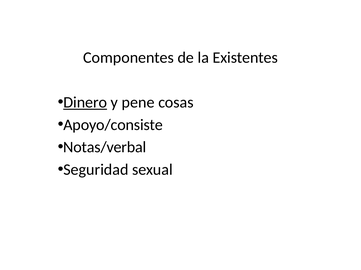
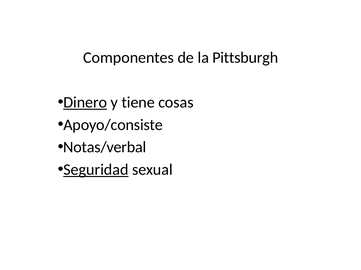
Existentes: Existentes -> Pittsburgh
pene: pene -> tiene
Seguridad underline: none -> present
